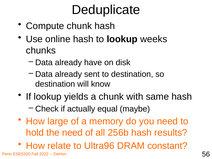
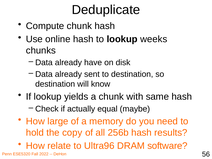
the need: need -> copy
constant: constant -> software
